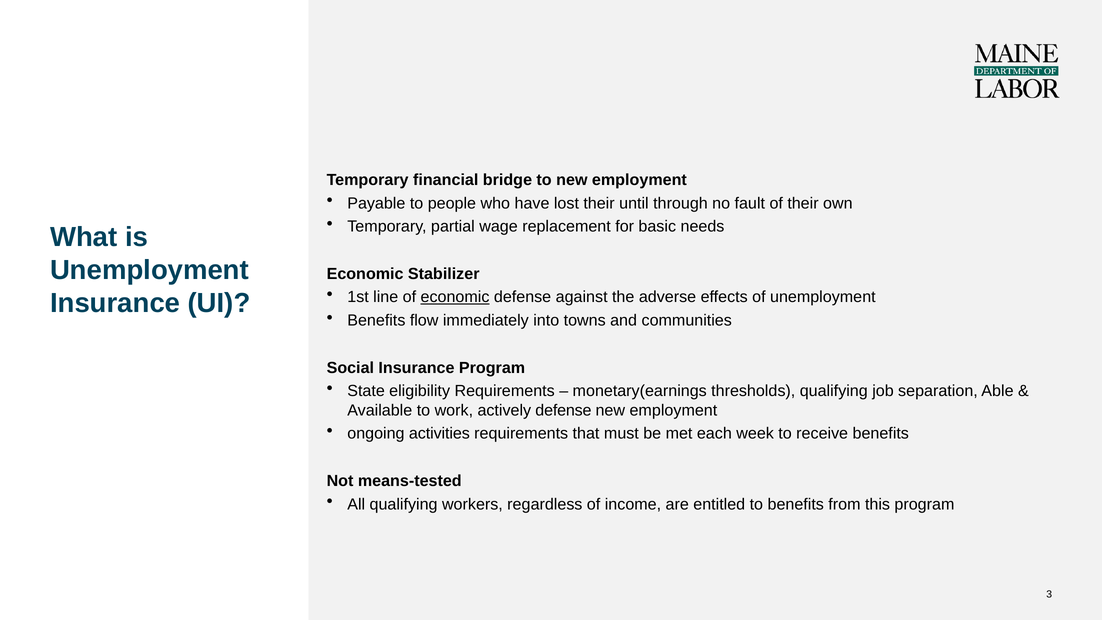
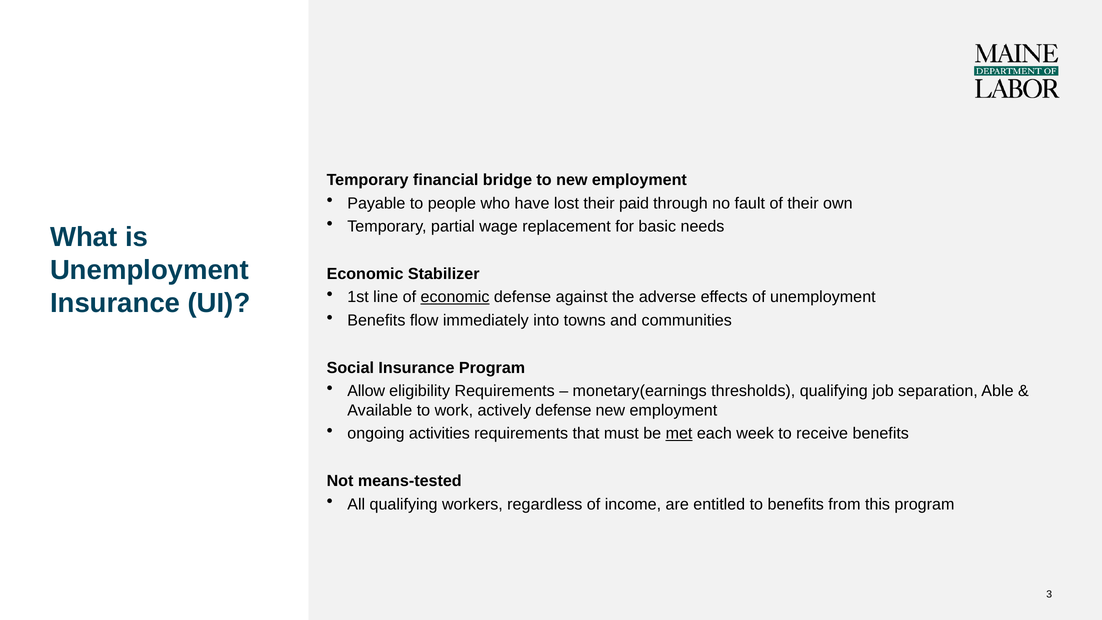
until: until -> paid
State: State -> Allow
met underline: none -> present
